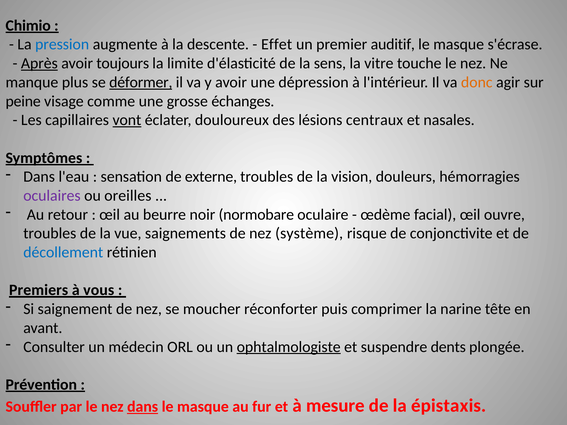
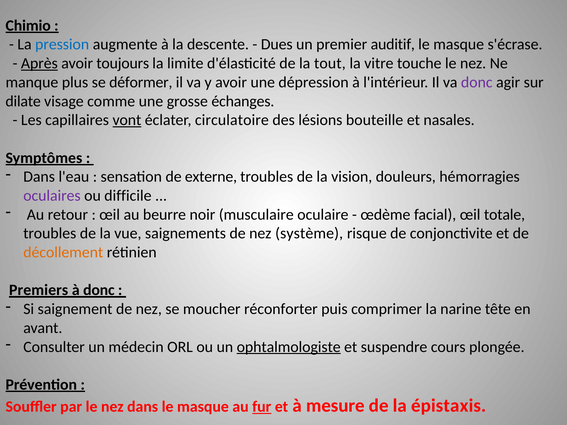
Effet: Effet -> Dues
sens: sens -> tout
déformer underline: present -> none
donc at (477, 82) colour: orange -> purple
peine: peine -> dilate
douloureux: douloureux -> circulatoire
centraux: centraux -> bouteille
oreilles: oreilles -> difficile
normobare: normobare -> musculaire
ouvre: ouvre -> totale
décollement colour: blue -> orange
à vous: vous -> donc
dents: dents -> cours
dans at (143, 407) underline: present -> none
fur underline: none -> present
